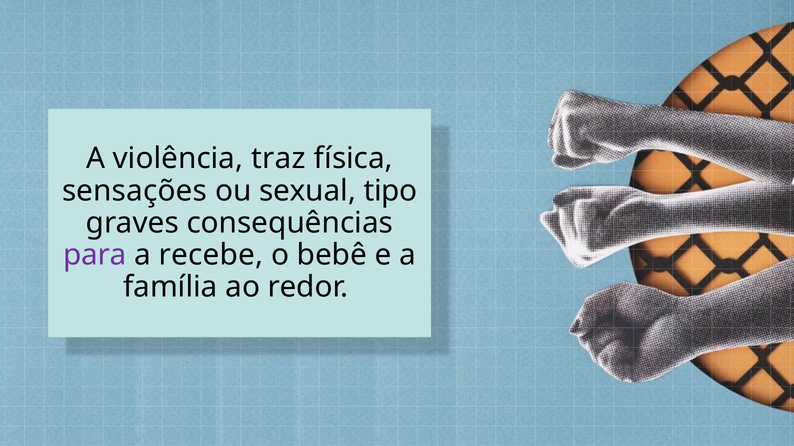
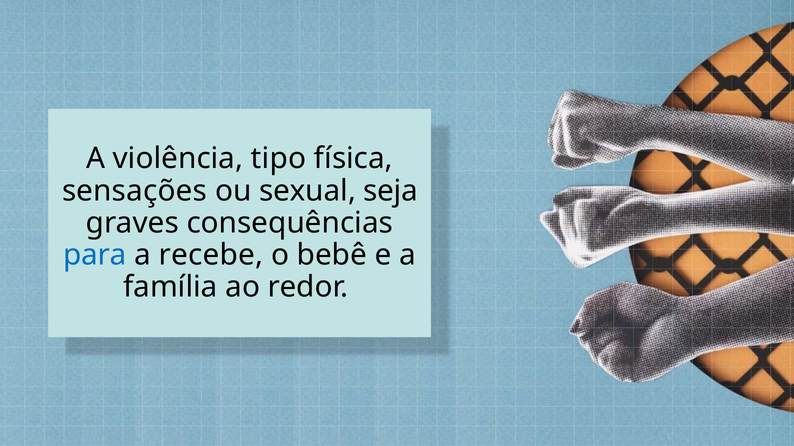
traz: traz -> tipo
tipo: tipo -> seja
para colour: purple -> blue
